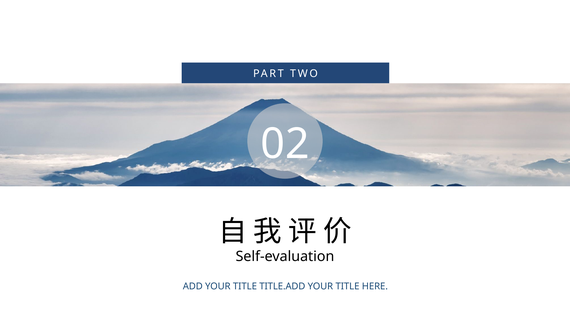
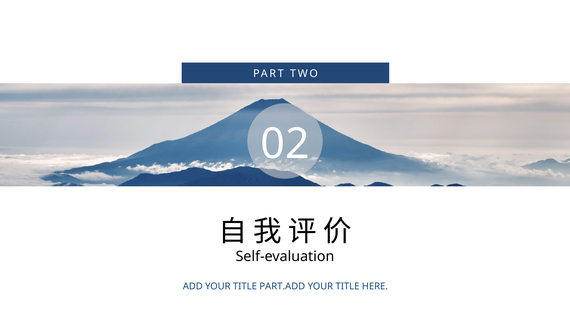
TITLE.ADD: TITLE.ADD -> PART.ADD
